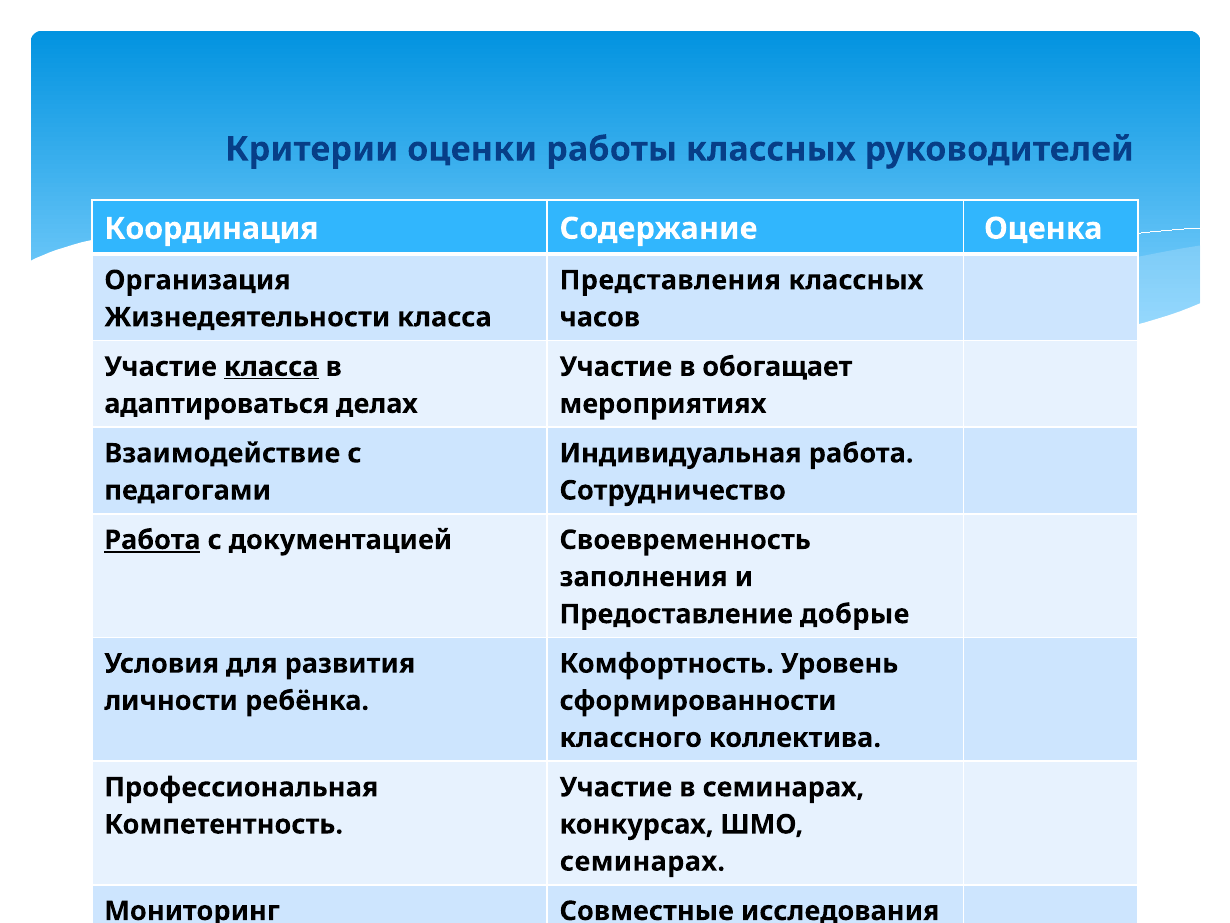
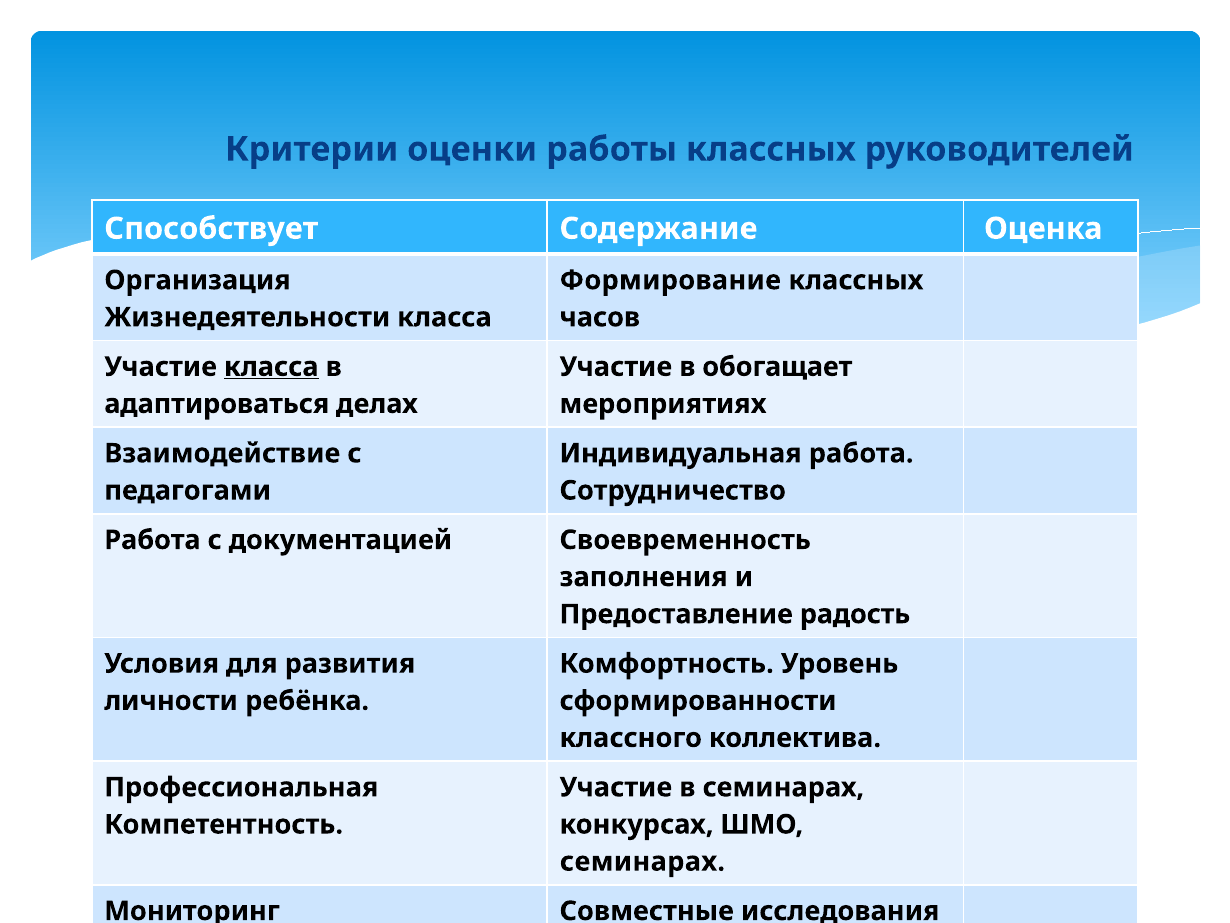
Координация: Координация -> Способствует
Представления: Представления -> Формирование
Работа at (152, 540) underline: present -> none
добрые: добрые -> радость
